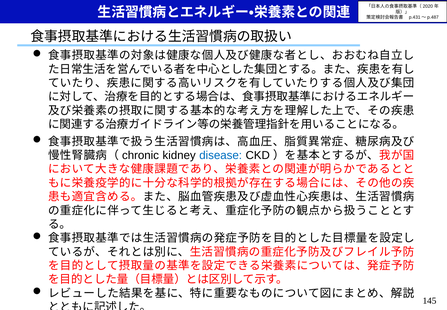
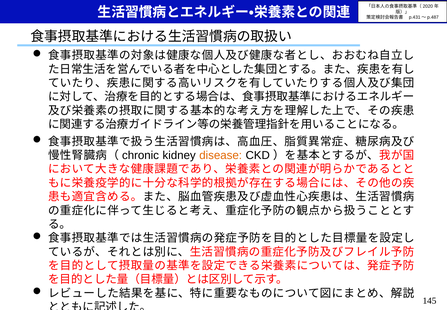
disease colour: blue -> orange
